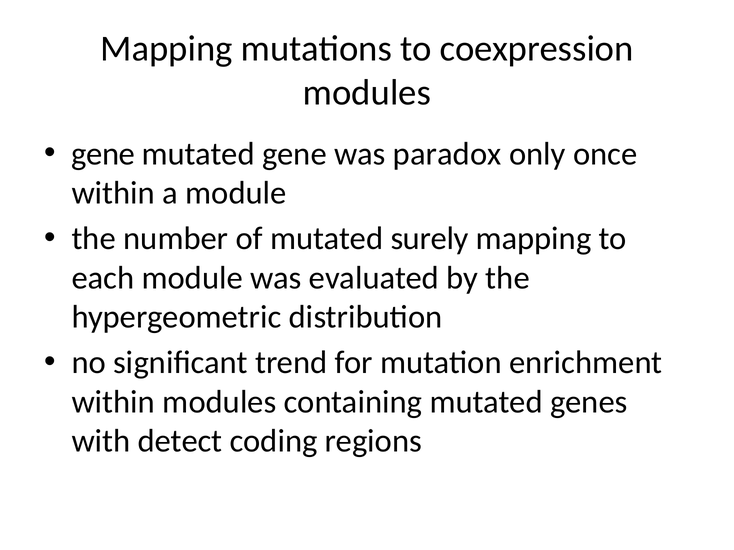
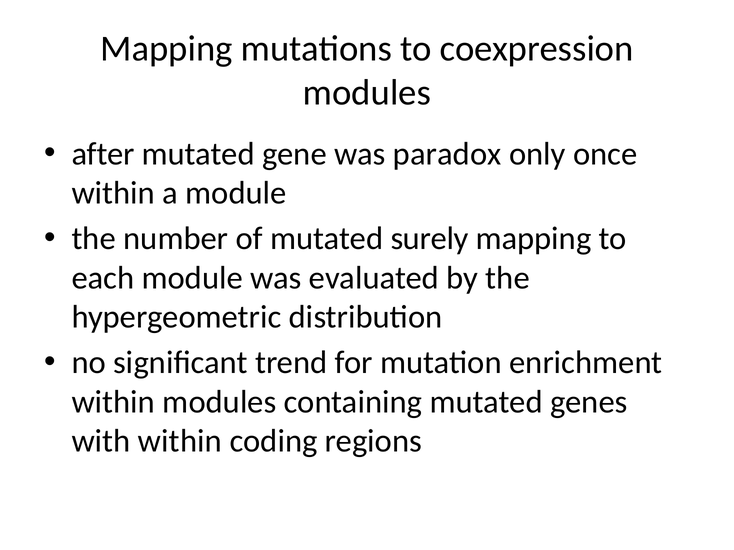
gene at (103, 154): gene -> after
with detect: detect -> within
